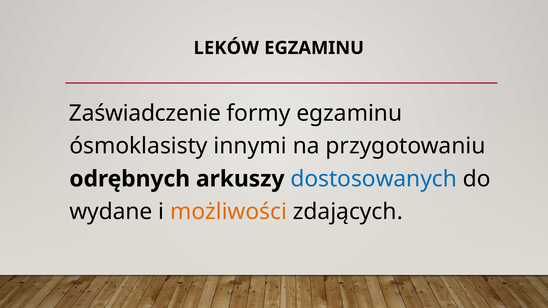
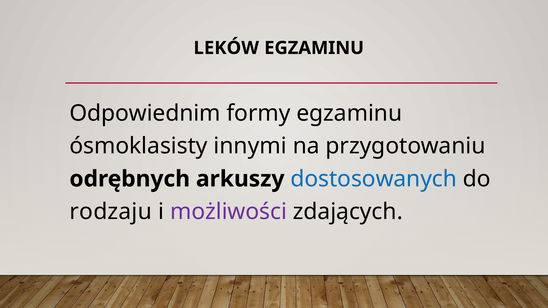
Zaświadczenie: Zaświadczenie -> Odpowiednim
wydane: wydane -> rodzaju
możliwości colour: orange -> purple
